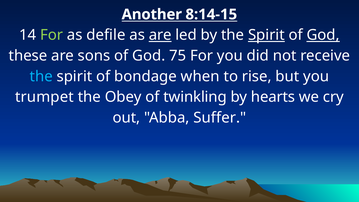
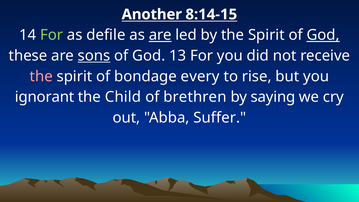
Spirit at (266, 35) underline: present -> none
sons underline: none -> present
75: 75 -> 13
the at (41, 76) colour: light blue -> pink
when: when -> every
trumpet: trumpet -> ignorant
Obey: Obey -> Child
twinkling: twinkling -> brethren
hearts: hearts -> saying
